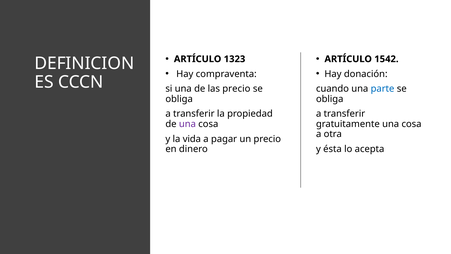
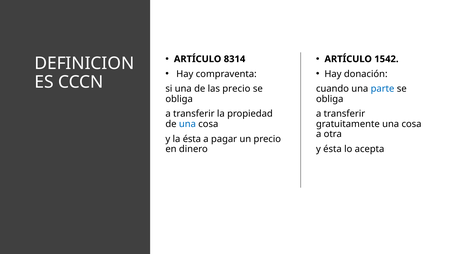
1323: 1323 -> 8314
una at (187, 124) colour: purple -> blue
la vida: vida -> ésta
